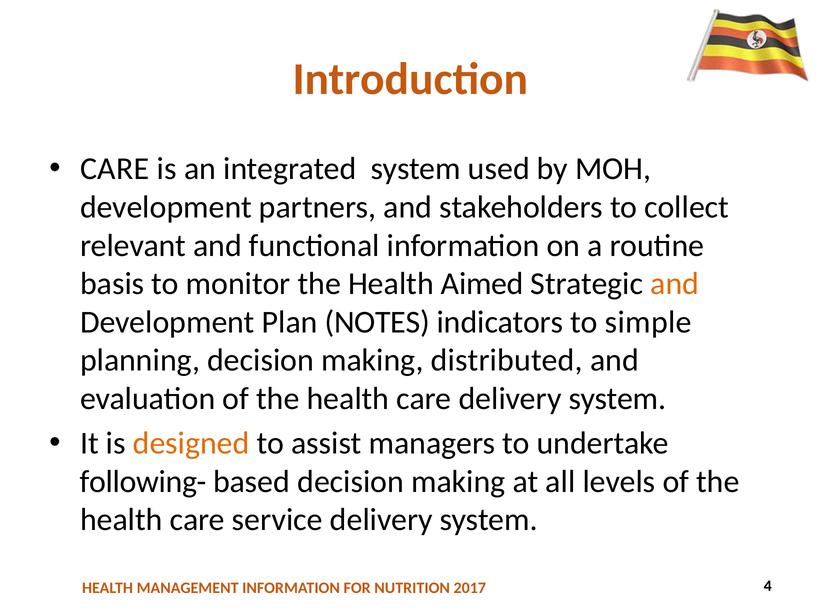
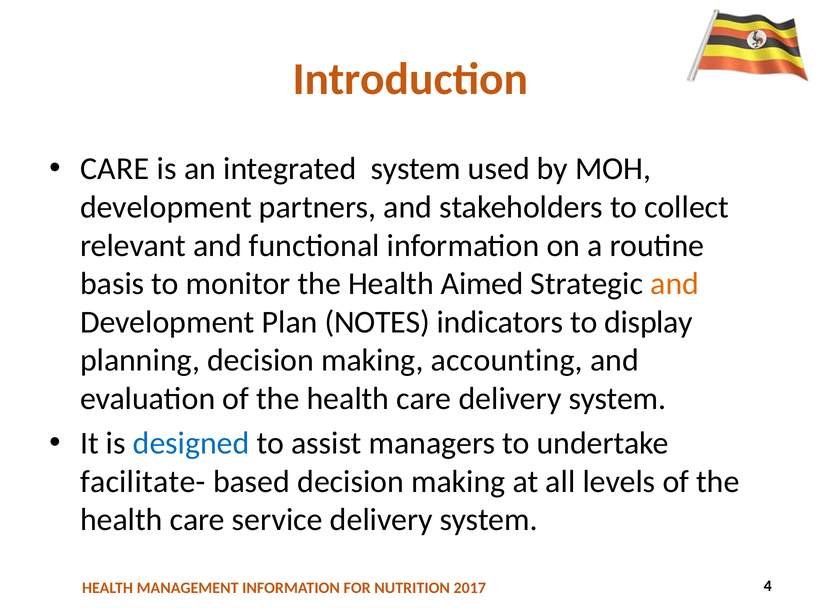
simple: simple -> display
distributed: distributed -> accounting
designed colour: orange -> blue
following-: following- -> facilitate-
